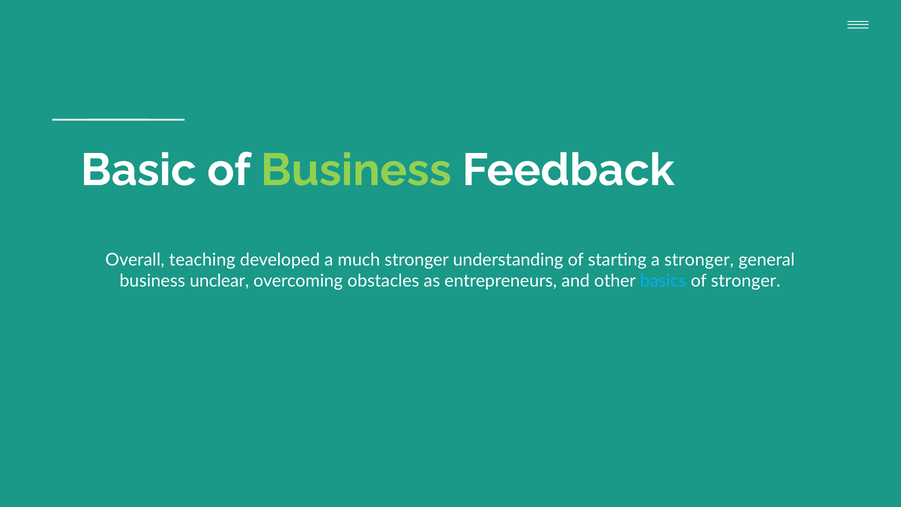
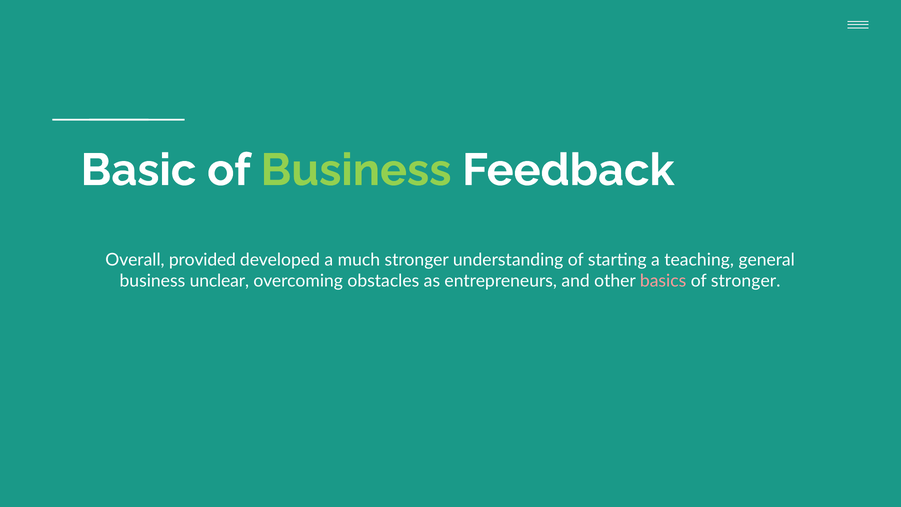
teaching: teaching -> provided
a stronger: stronger -> teaching
basics colour: light blue -> pink
